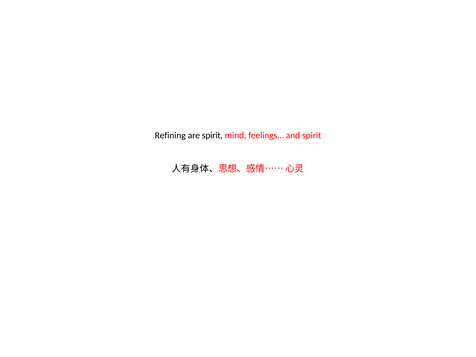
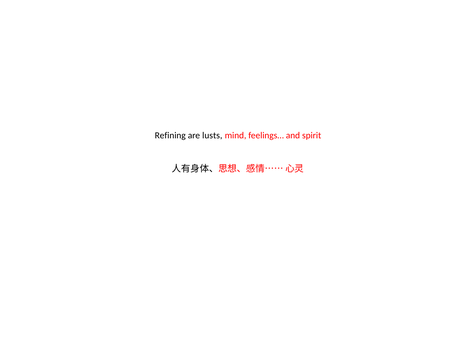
are spirit: spirit -> lusts
